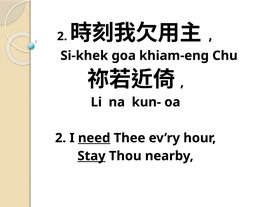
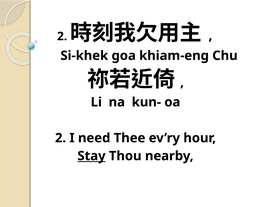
need underline: present -> none
